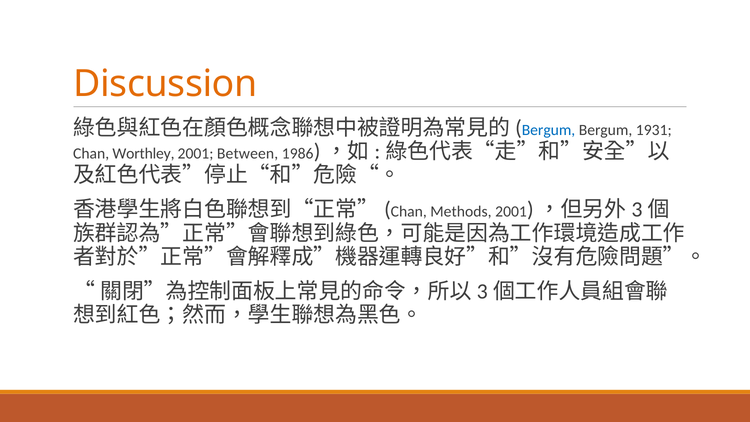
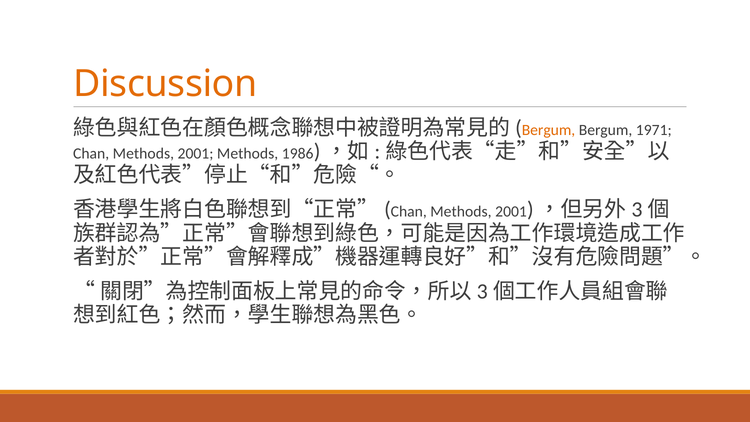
Bergum at (549, 130) colour: blue -> orange
1931: 1931 -> 1971
Worthley at (143, 154): Worthley -> Methods
2001 Between: Between -> Methods
